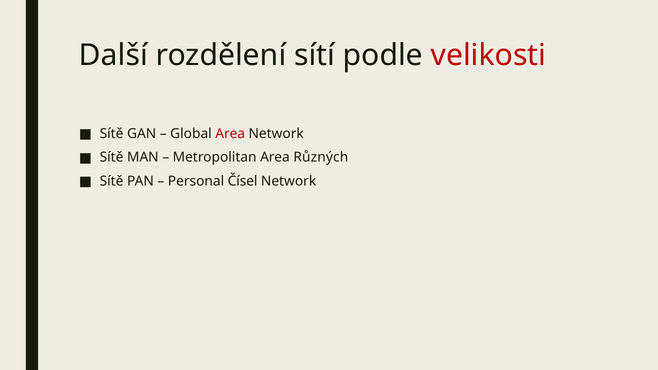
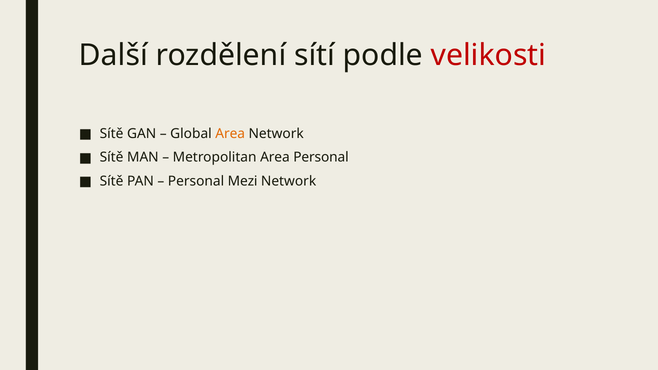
Area at (230, 134) colour: red -> orange
Area Různých: Různých -> Personal
Čísel: Čísel -> Mezi
